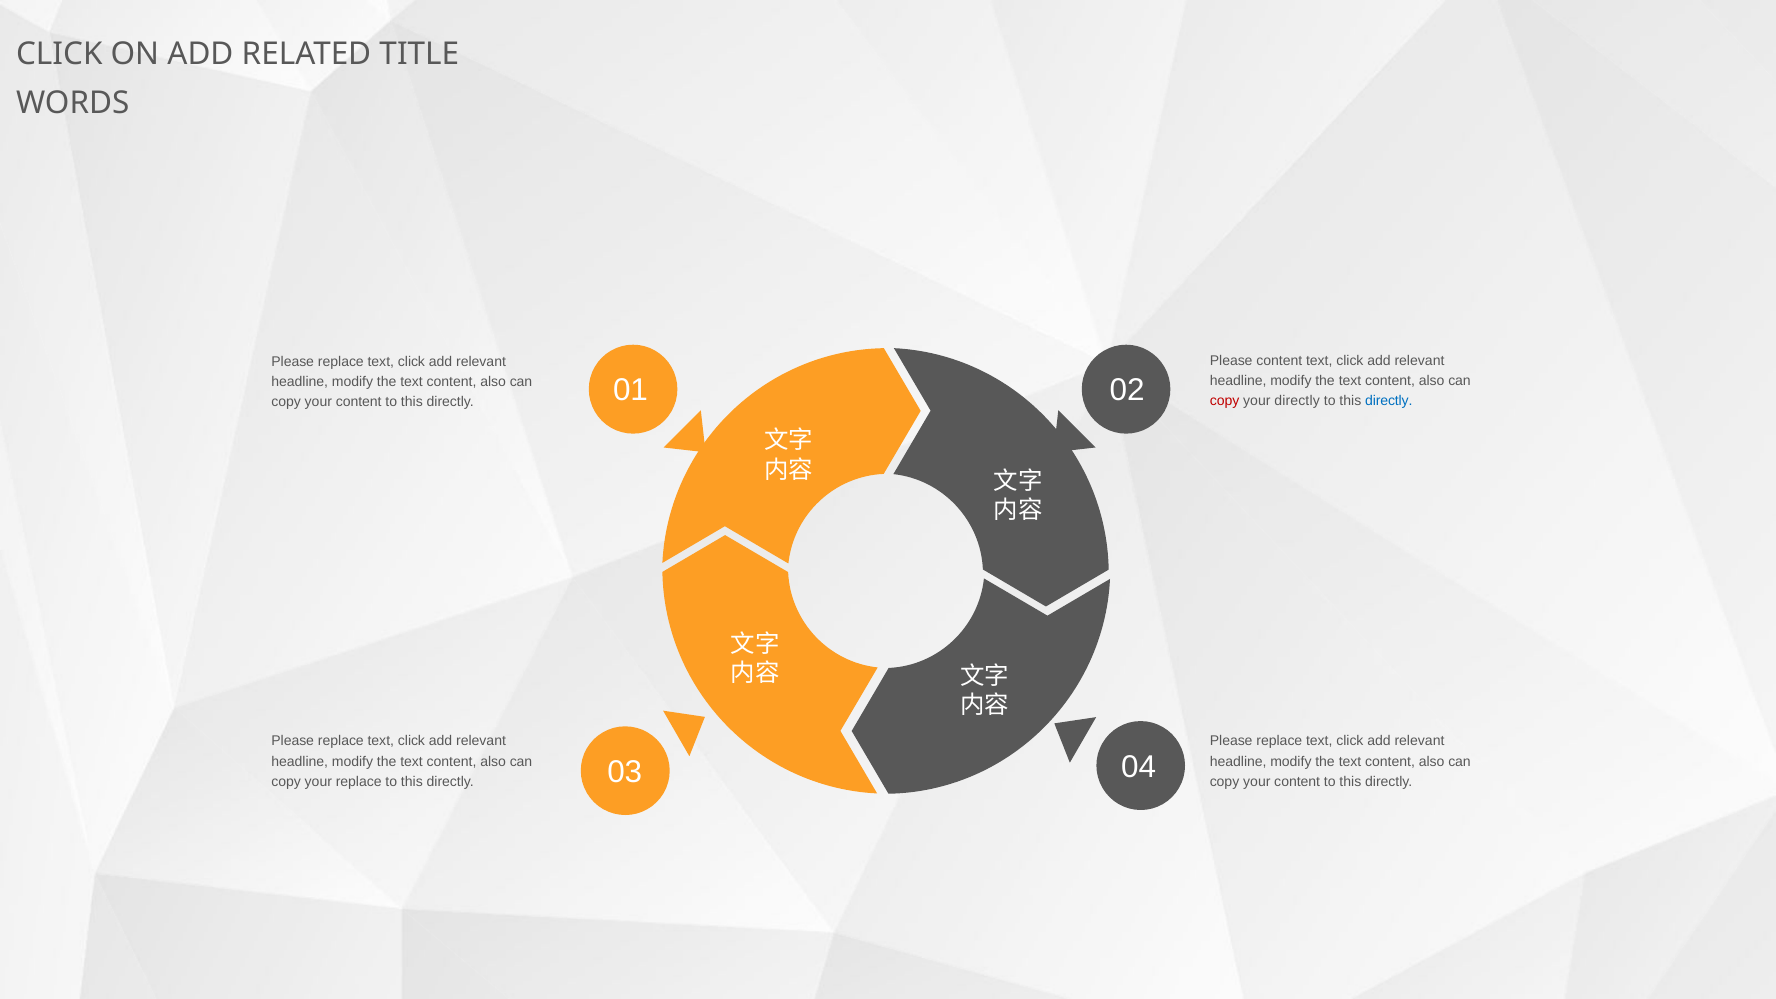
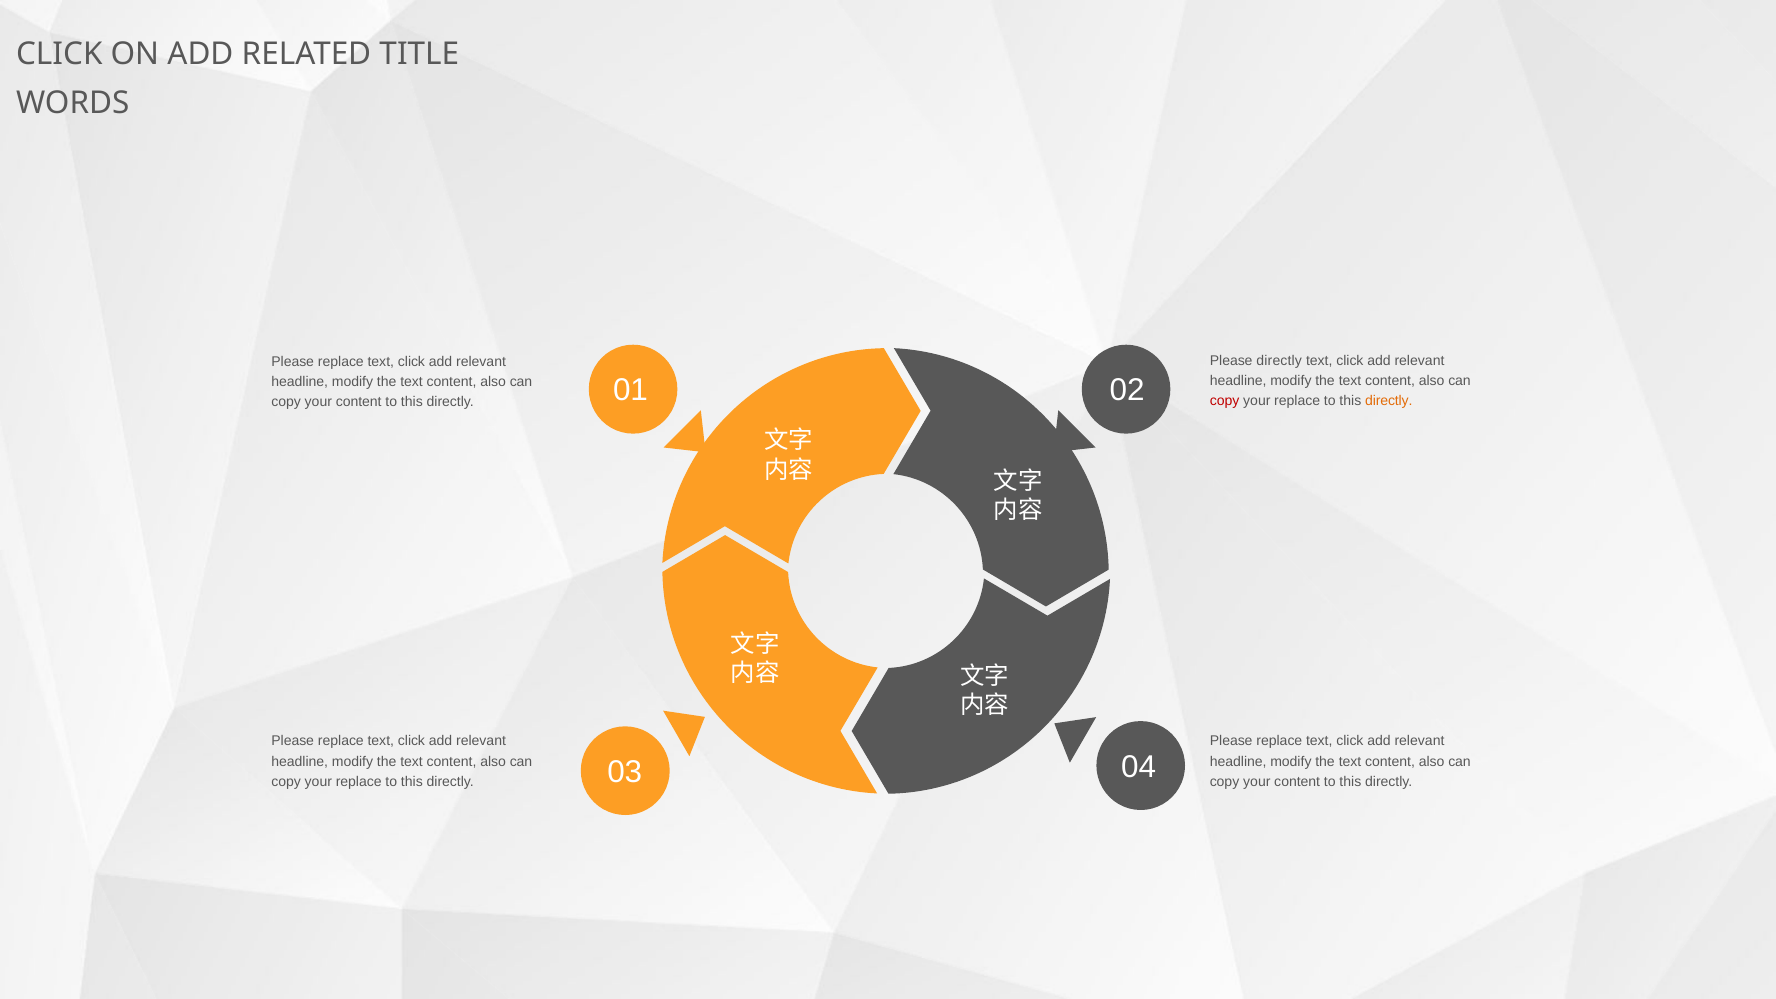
Please content: content -> directly
directly at (1297, 401): directly -> replace
directly at (1389, 401) colour: blue -> orange
